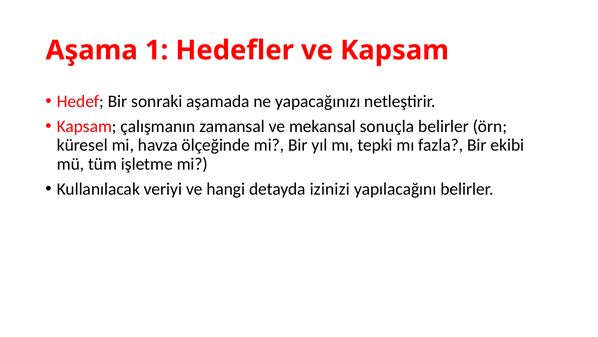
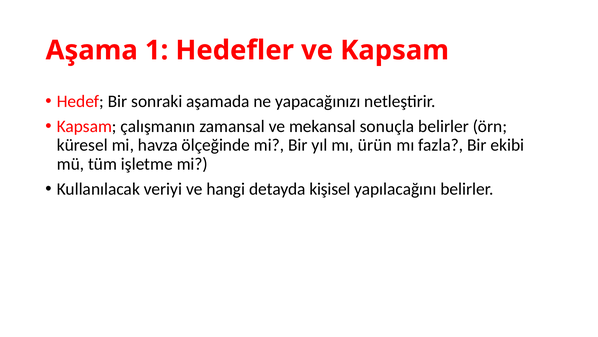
tepki: tepki -> ürün
izinizi: izinizi -> kişisel
